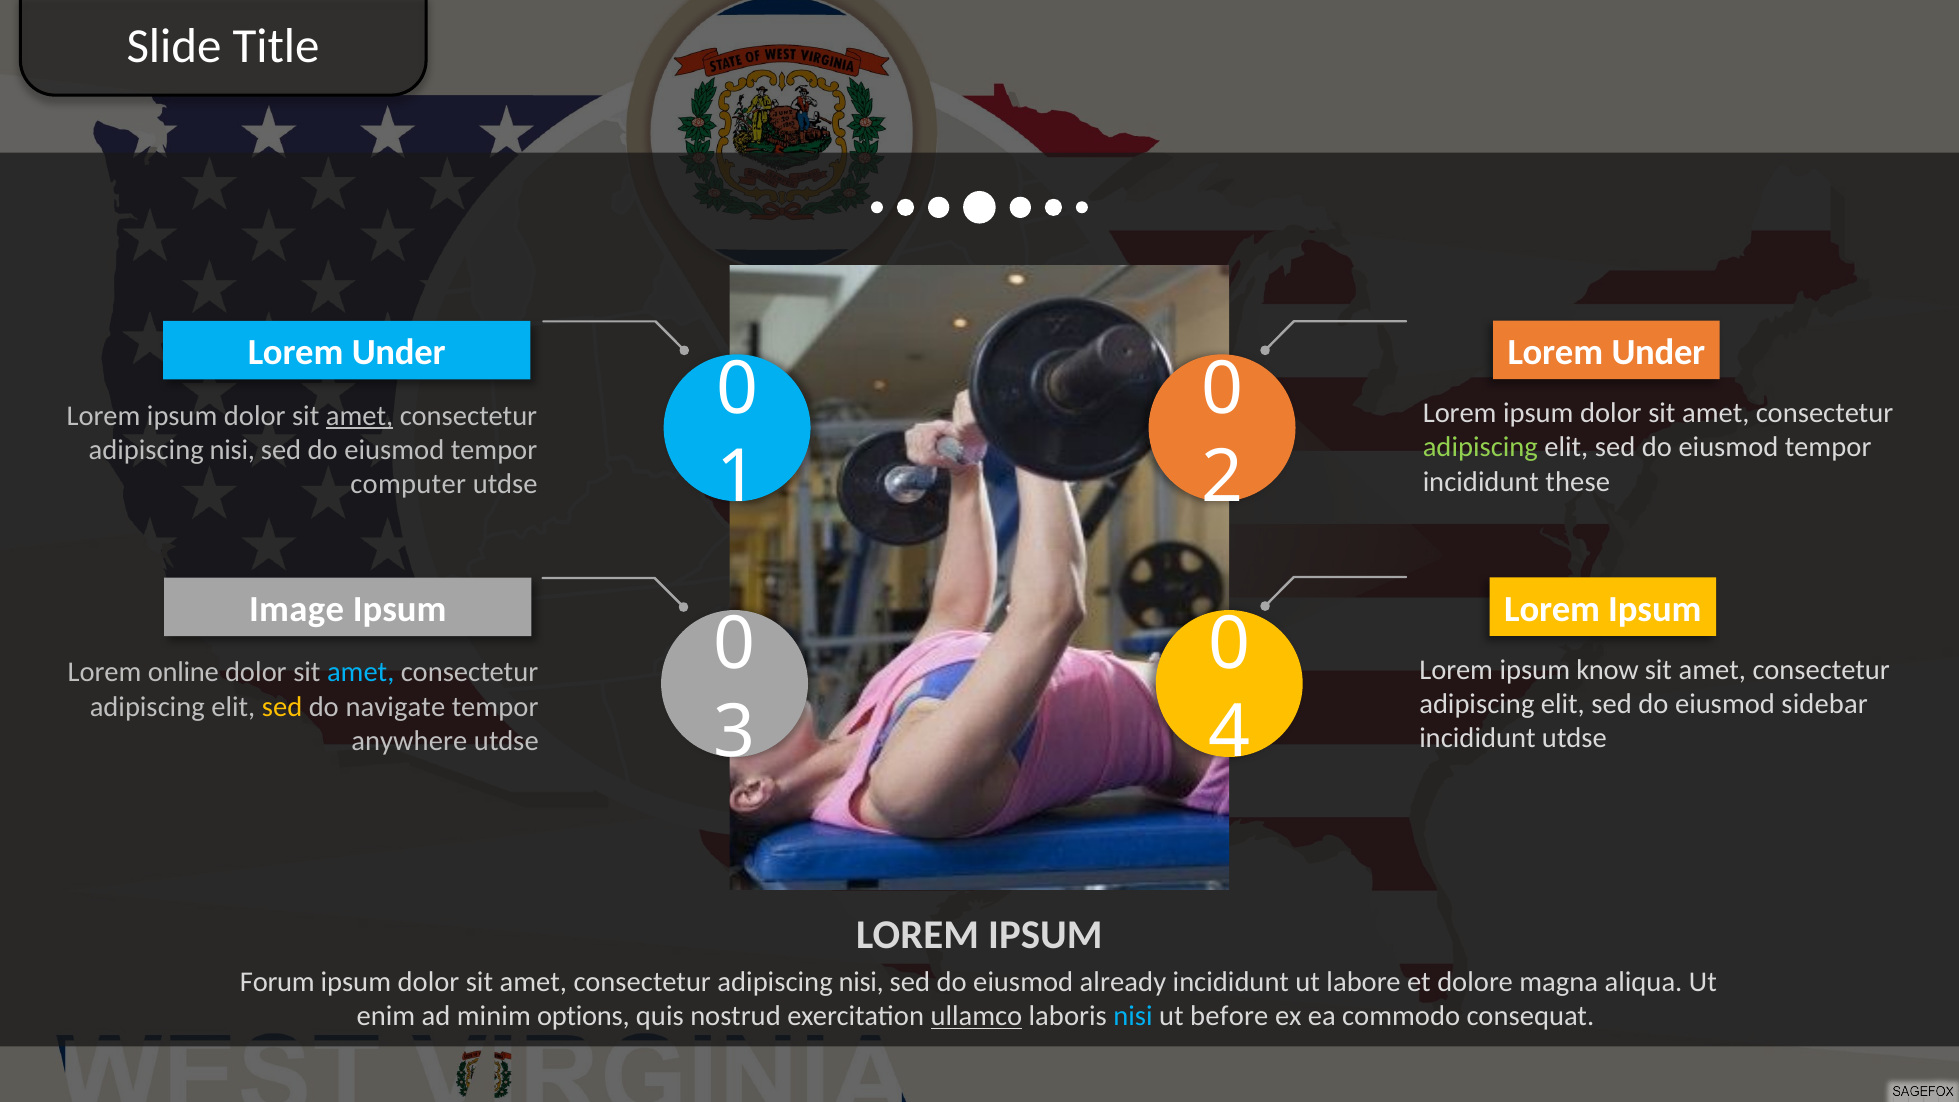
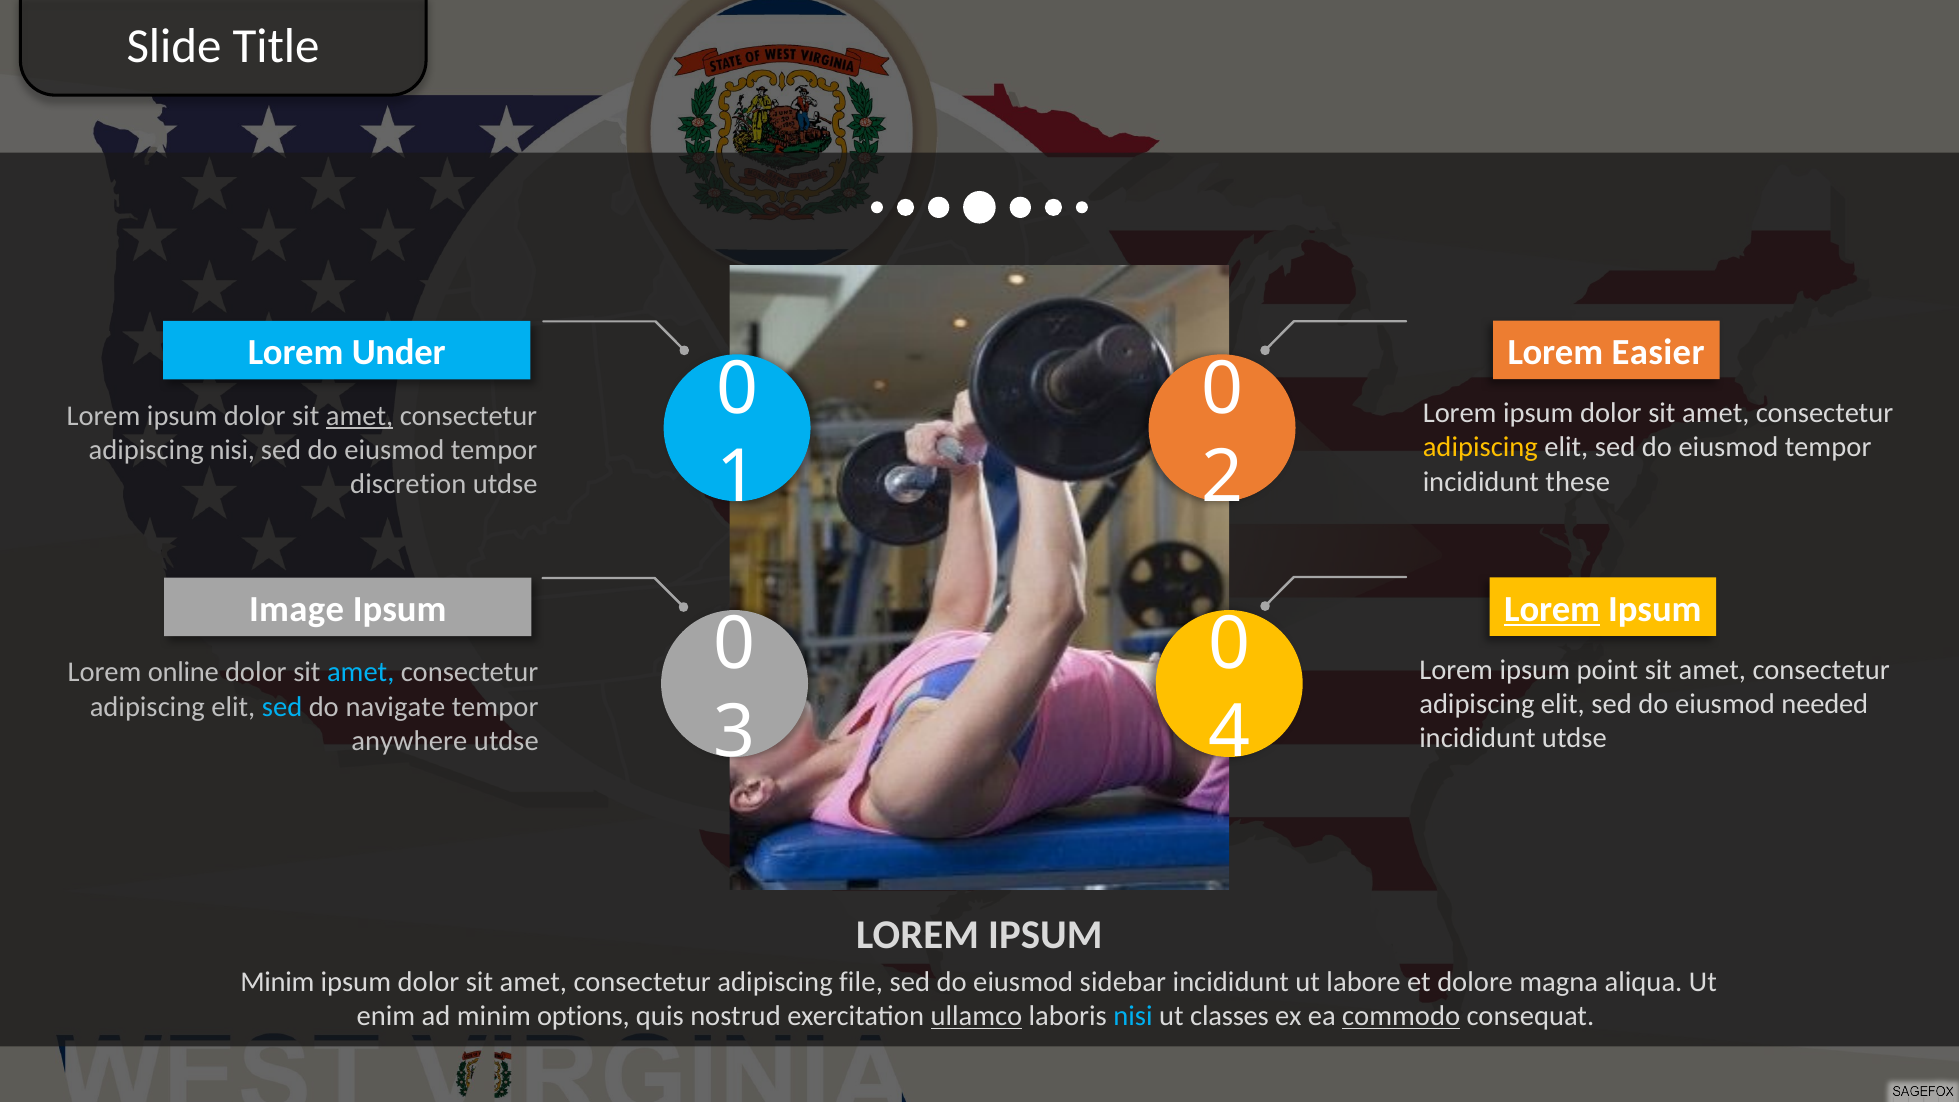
Under at (1658, 352): Under -> Easier
adipiscing at (1480, 448) colour: light green -> yellow
computer: computer -> discretion
Lorem at (1552, 609) underline: none -> present
know: know -> point
sidebar: sidebar -> needed
sed at (282, 707) colour: yellow -> light blue
Forum at (277, 982): Forum -> Minim
nisi at (861, 982): nisi -> file
already: already -> sidebar
before: before -> classes
commodo underline: none -> present
